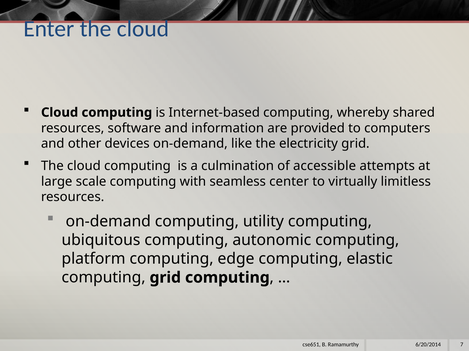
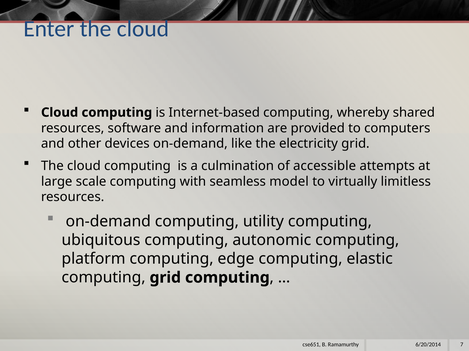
center: center -> model
